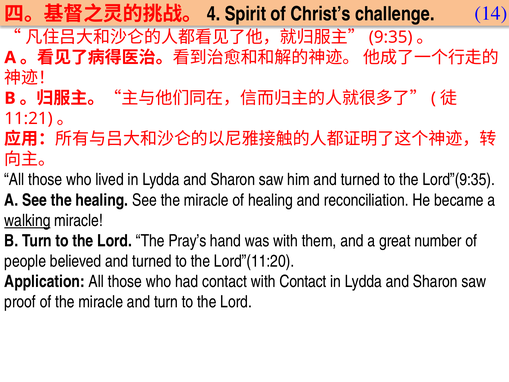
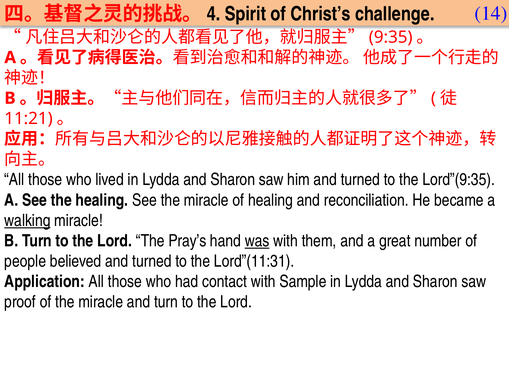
was underline: none -> present
Lord”(11:20: Lord”(11:20 -> Lord”(11:31
with Contact: Contact -> Sample
